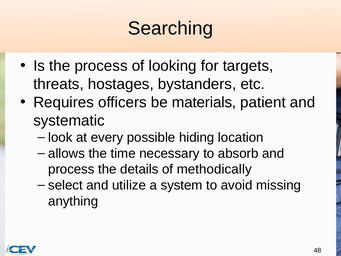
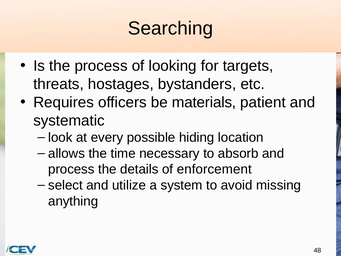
methodically: methodically -> enforcement
